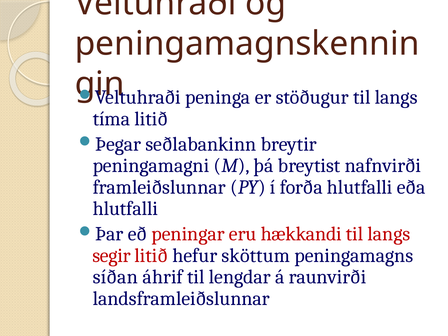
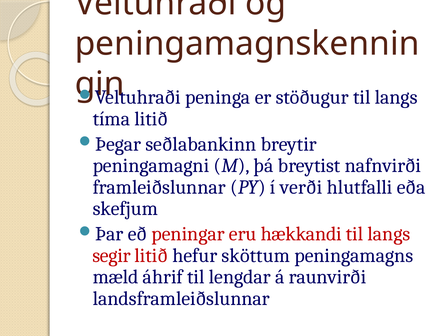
forða: forða -> verði
hlutfalli at (125, 209): hlutfalli -> skefjum
síðan: síðan -> mæld
